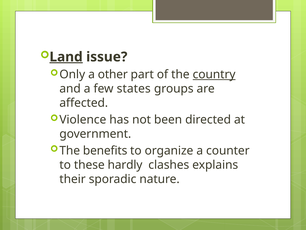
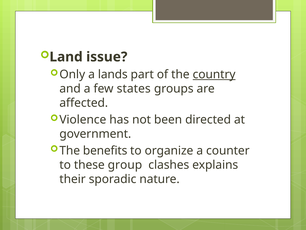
Land underline: present -> none
other: other -> lands
hardly: hardly -> group
